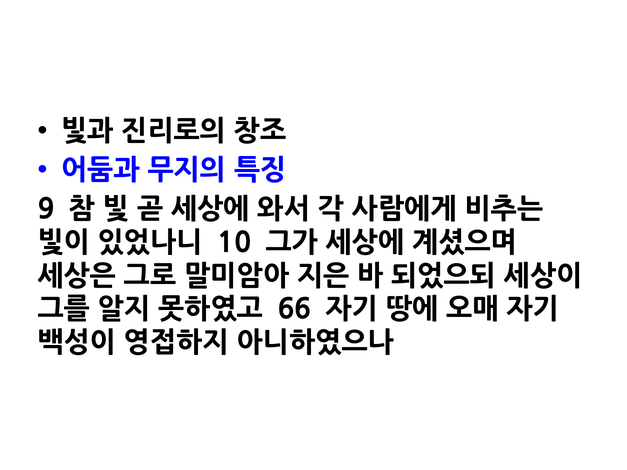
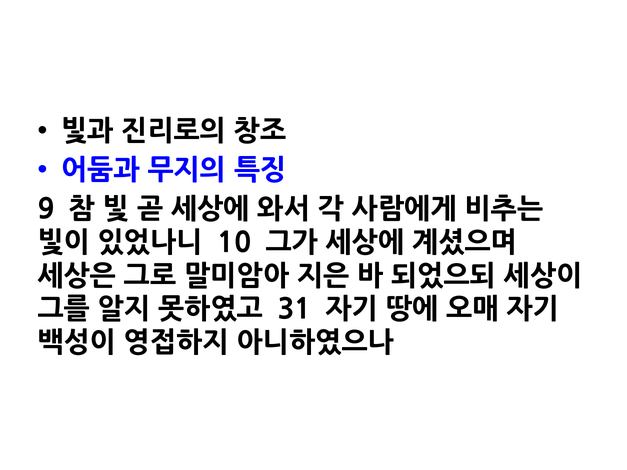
66: 66 -> 31
